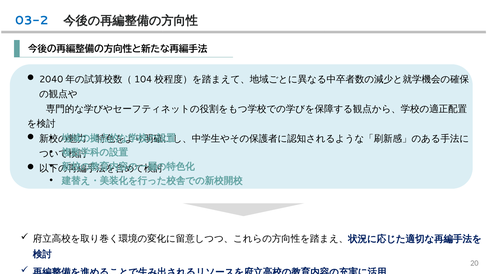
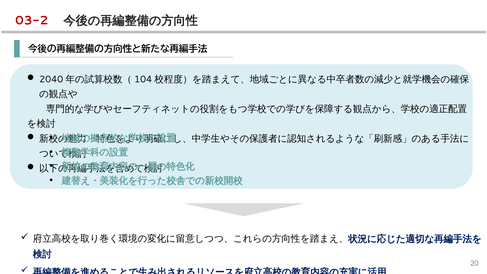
03-2 colour: blue -> red
